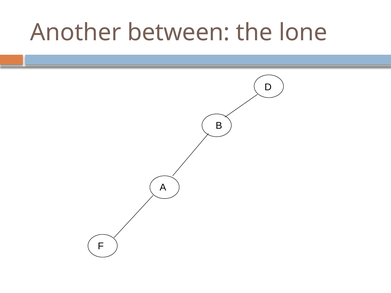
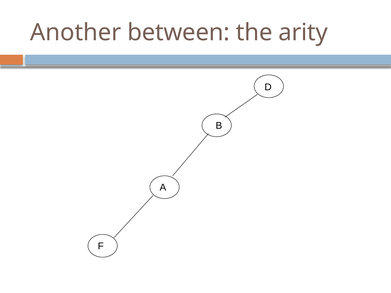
lone: lone -> arity
